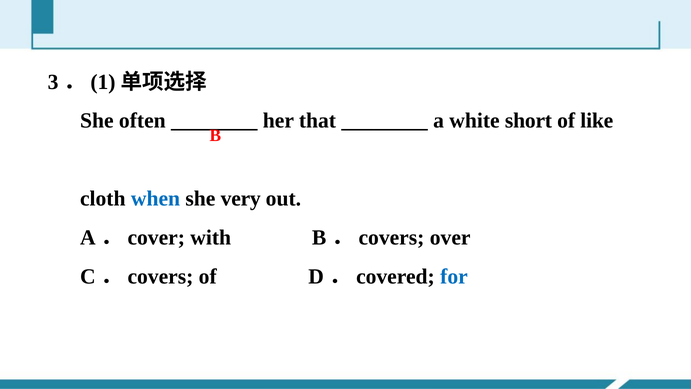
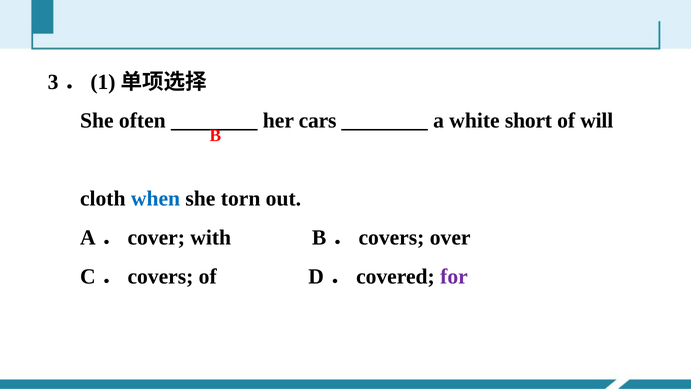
that: that -> cars
like: like -> will
very: very -> torn
for colour: blue -> purple
